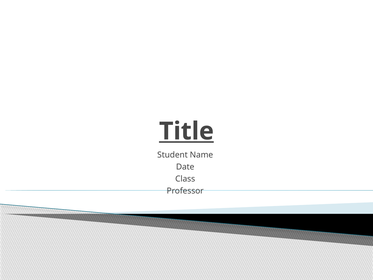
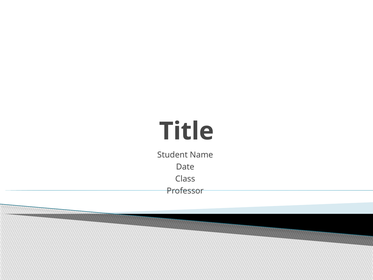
Title underline: present -> none
